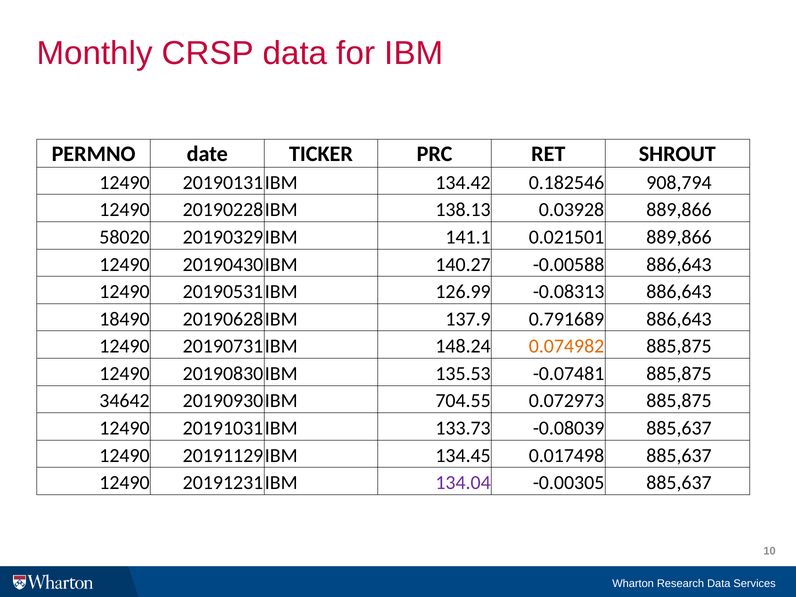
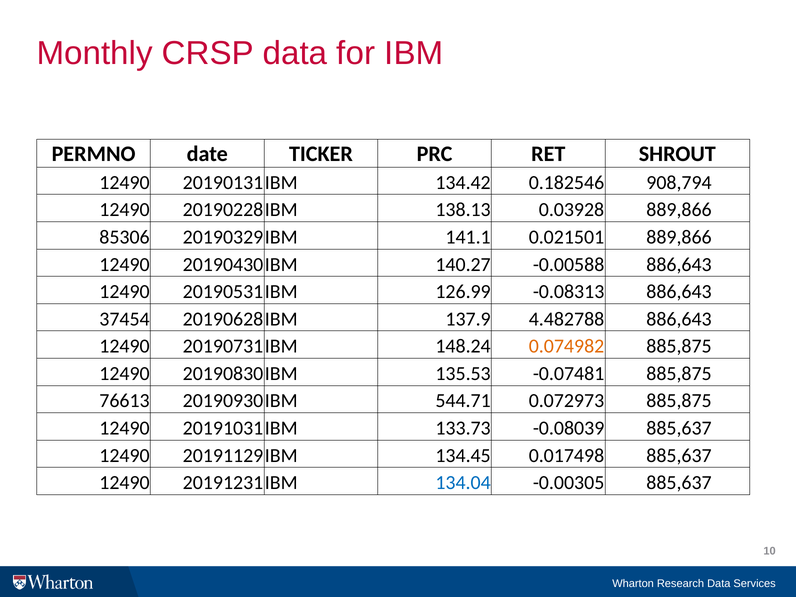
58020: 58020 -> 85306
18490: 18490 -> 37454
0.791689: 0.791689 -> 4.482788
34642: 34642 -> 76613
704.55: 704.55 -> 544.71
134.04 colour: purple -> blue
